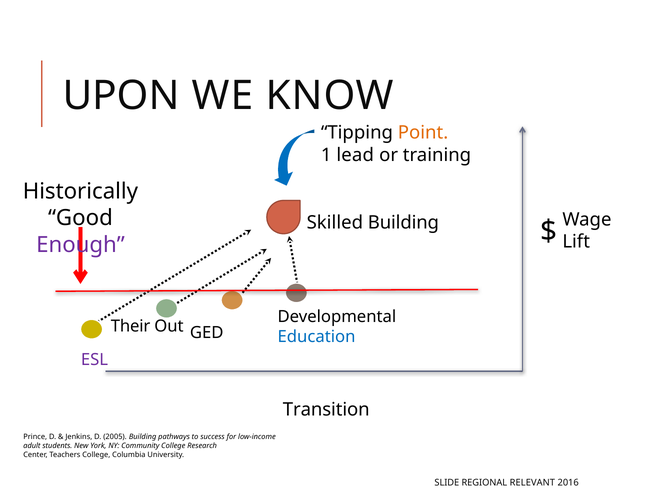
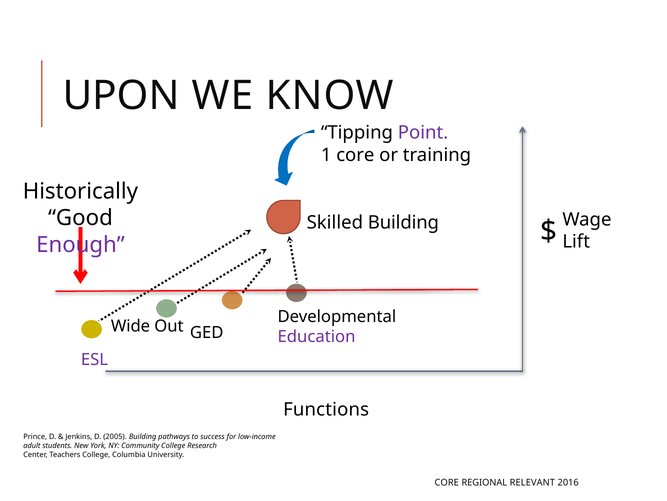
Point colour: orange -> purple
1 lead: lead -> core
Their: Their -> Wide
Education colour: blue -> purple
Transition: Transition -> Functions
SLIDE at (447, 482): SLIDE -> CORE
